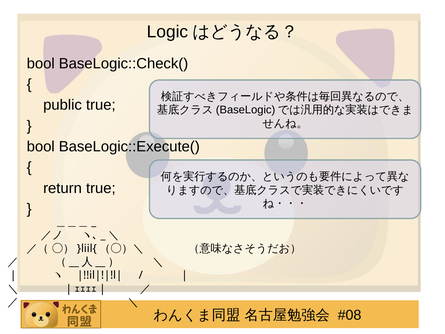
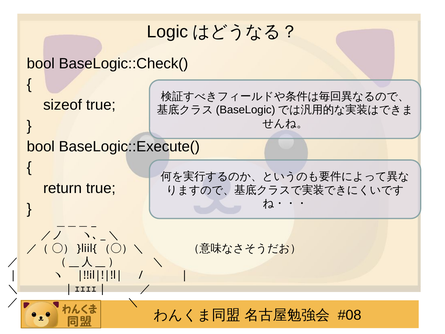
public: public -> sizeof
